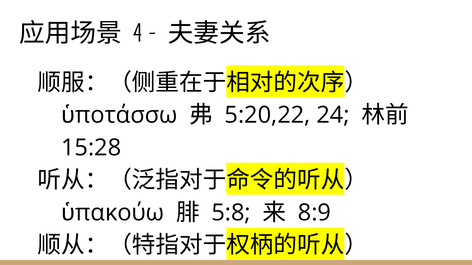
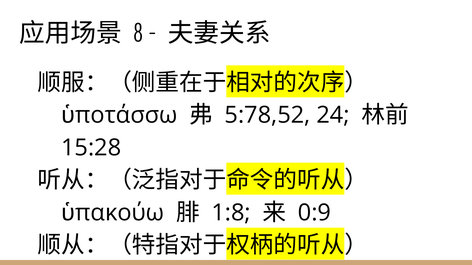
4: 4 -> 8
5:20,22: 5:20,22 -> 5:78,52
5:8: 5:8 -> 1:8
8:9: 8:9 -> 0:9
